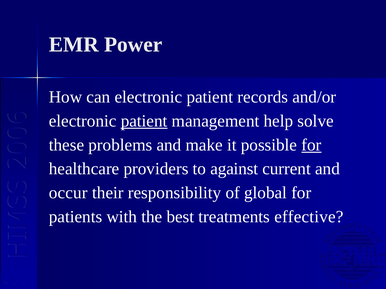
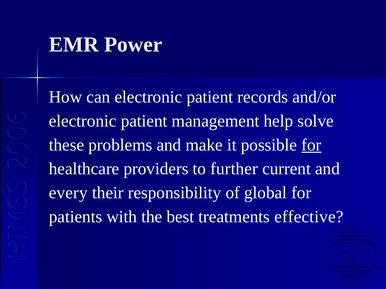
patient at (144, 121) underline: present -> none
against: against -> further
occur: occur -> every
